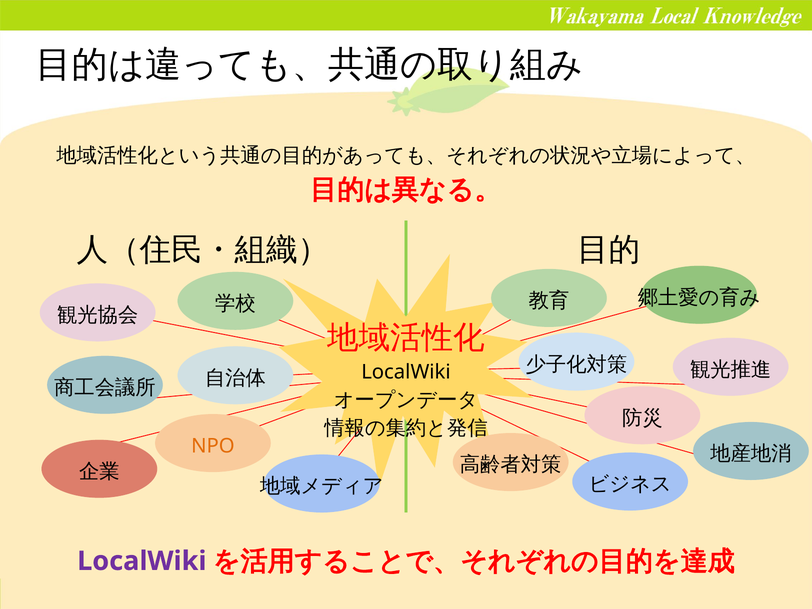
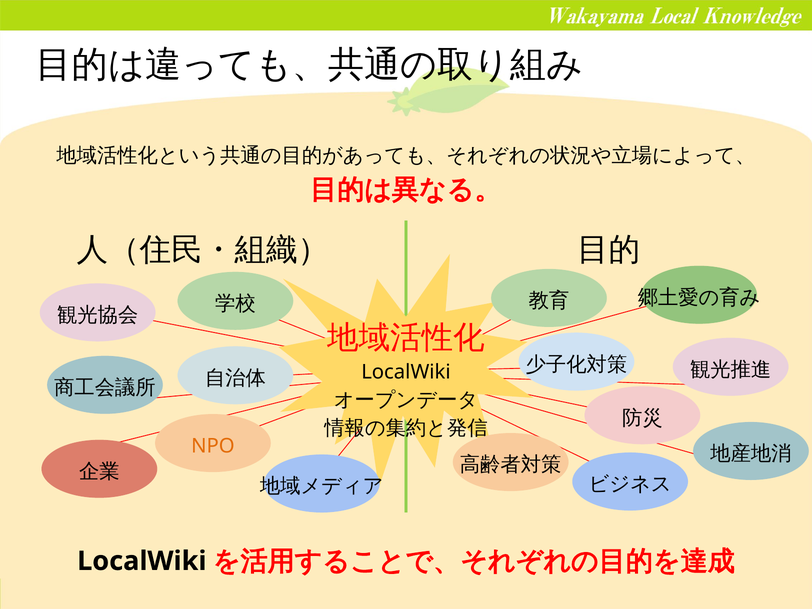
LocalWiki at (142, 561) colour: purple -> black
